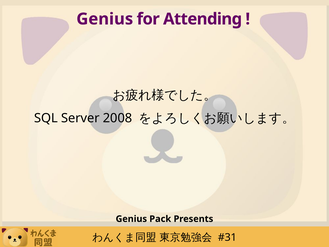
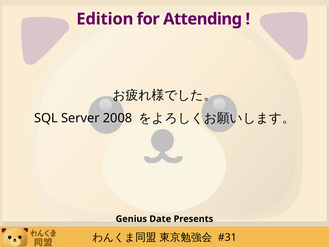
Genius at (105, 19): Genius -> Edition
Pack: Pack -> Date
